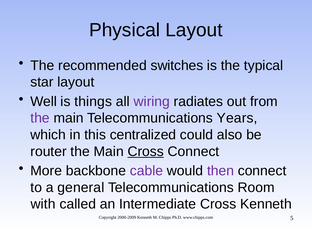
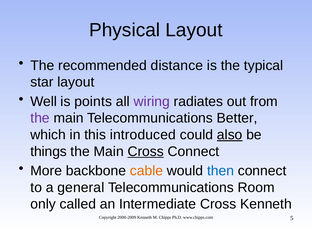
switches: switches -> distance
things: things -> points
Years: Years -> Better
centralized: centralized -> introduced
also underline: none -> present
router: router -> things
cable colour: purple -> orange
then colour: purple -> blue
with: with -> only
